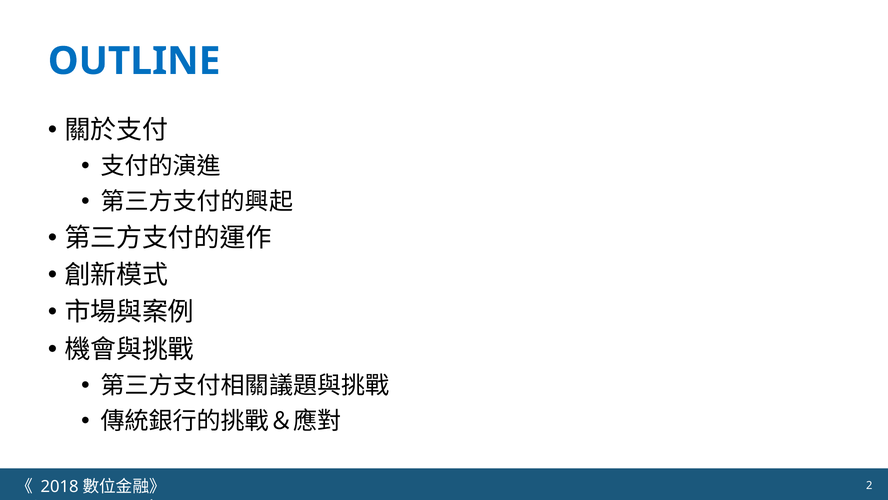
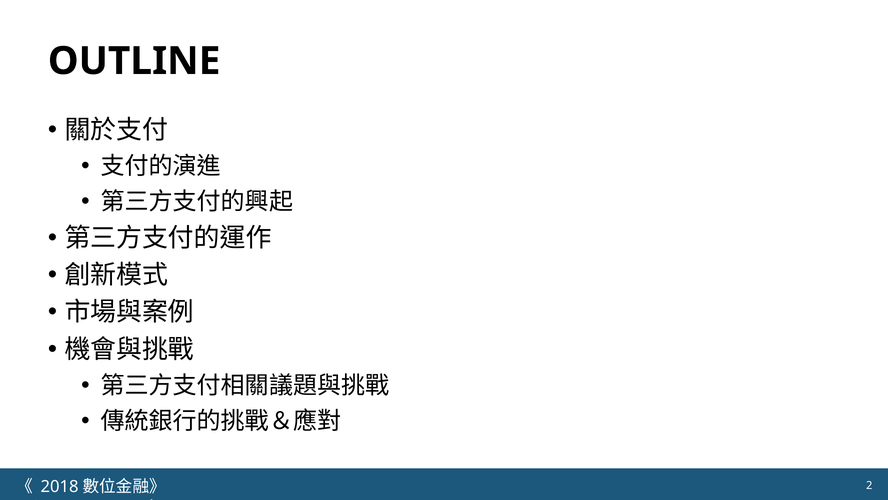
OUTLINE colour: blue -> black
